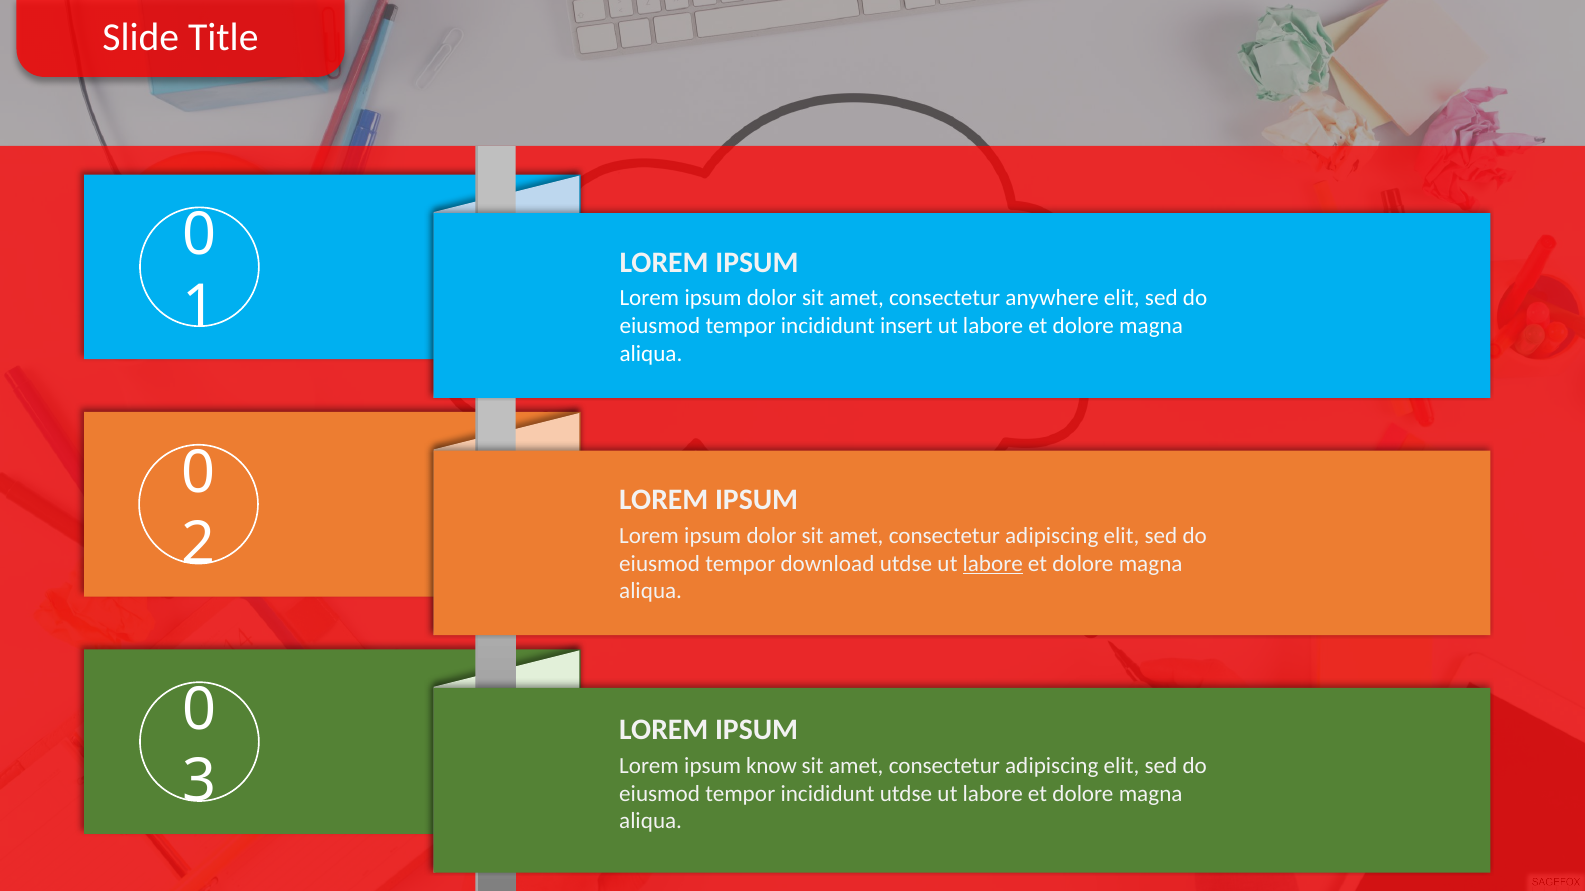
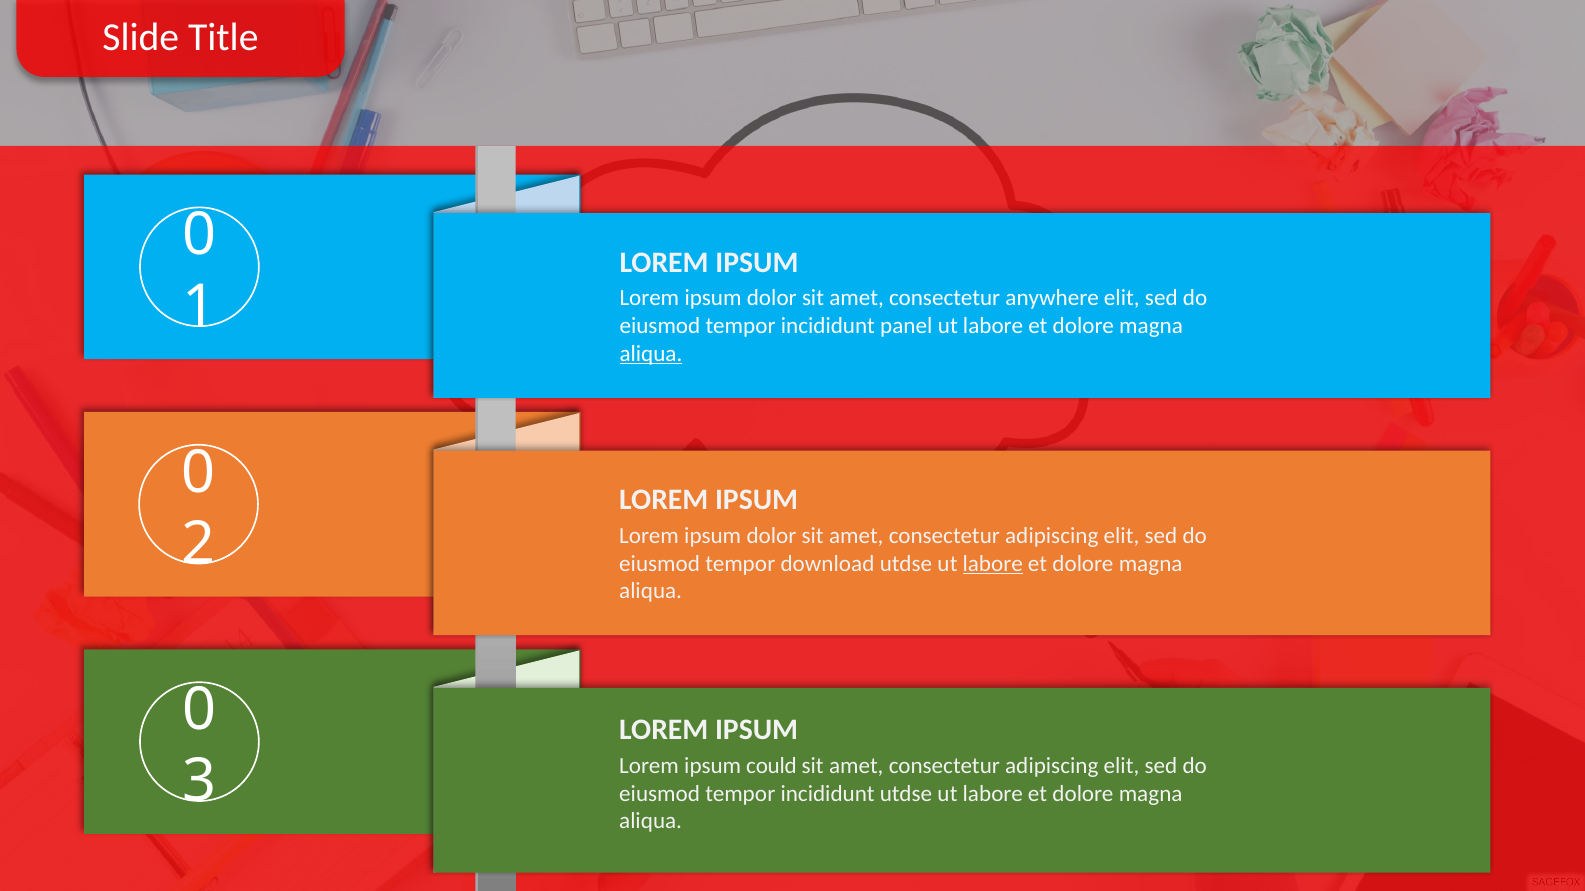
insert: insert -> panel
aliqua at (651, 354) underline: none -> present
know: know -> could
